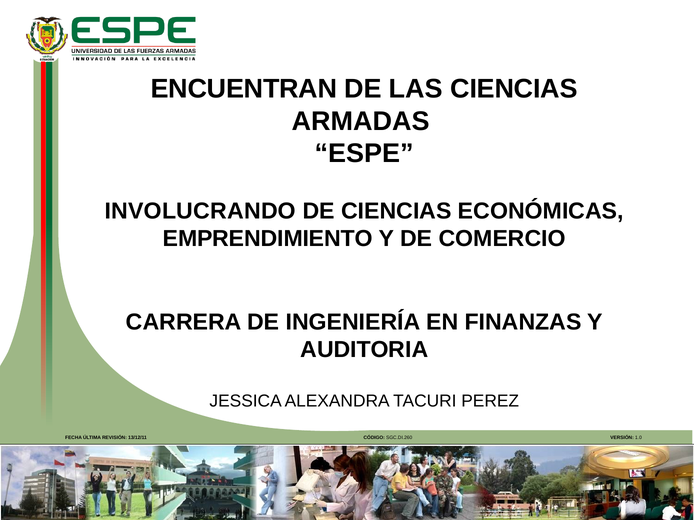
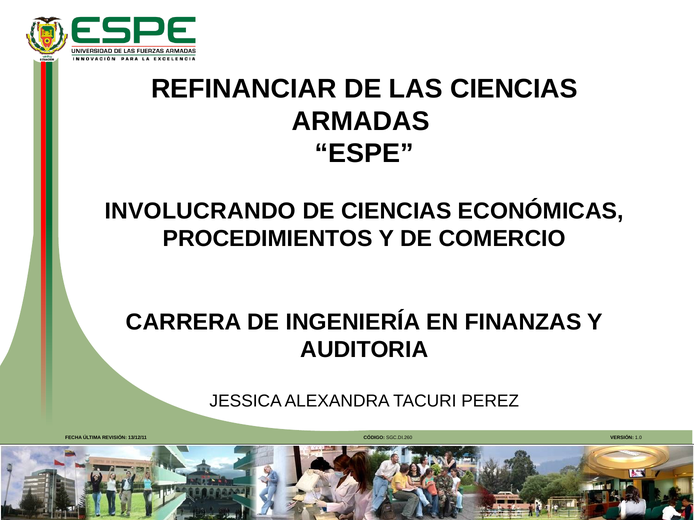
ENCUENTRAN: ENCUENTRAN -> REFINANCIAR
EMPRENDIMIENTO: EMPRENDIMIENTO -> PROCEDIMIENTOS
